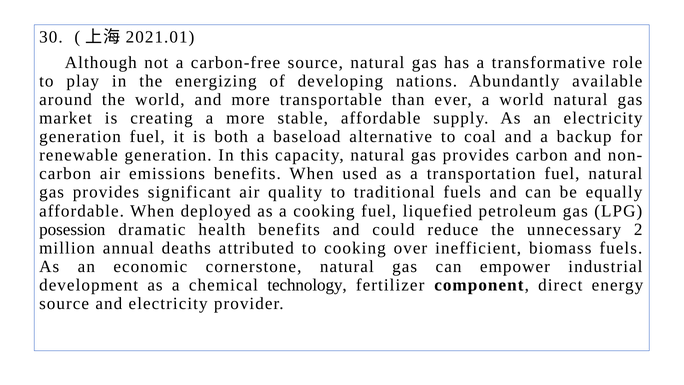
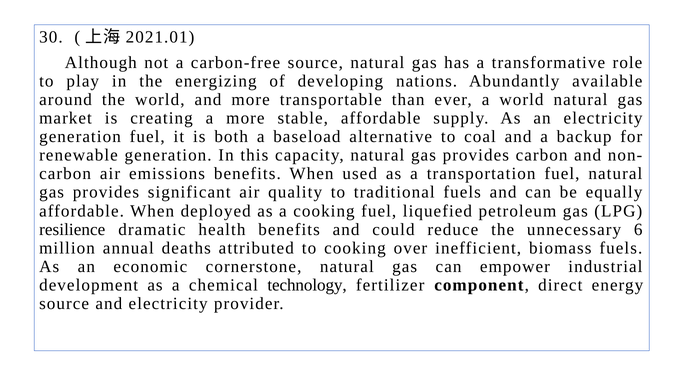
posession: posession -> resilience
2: 2 -> 6
